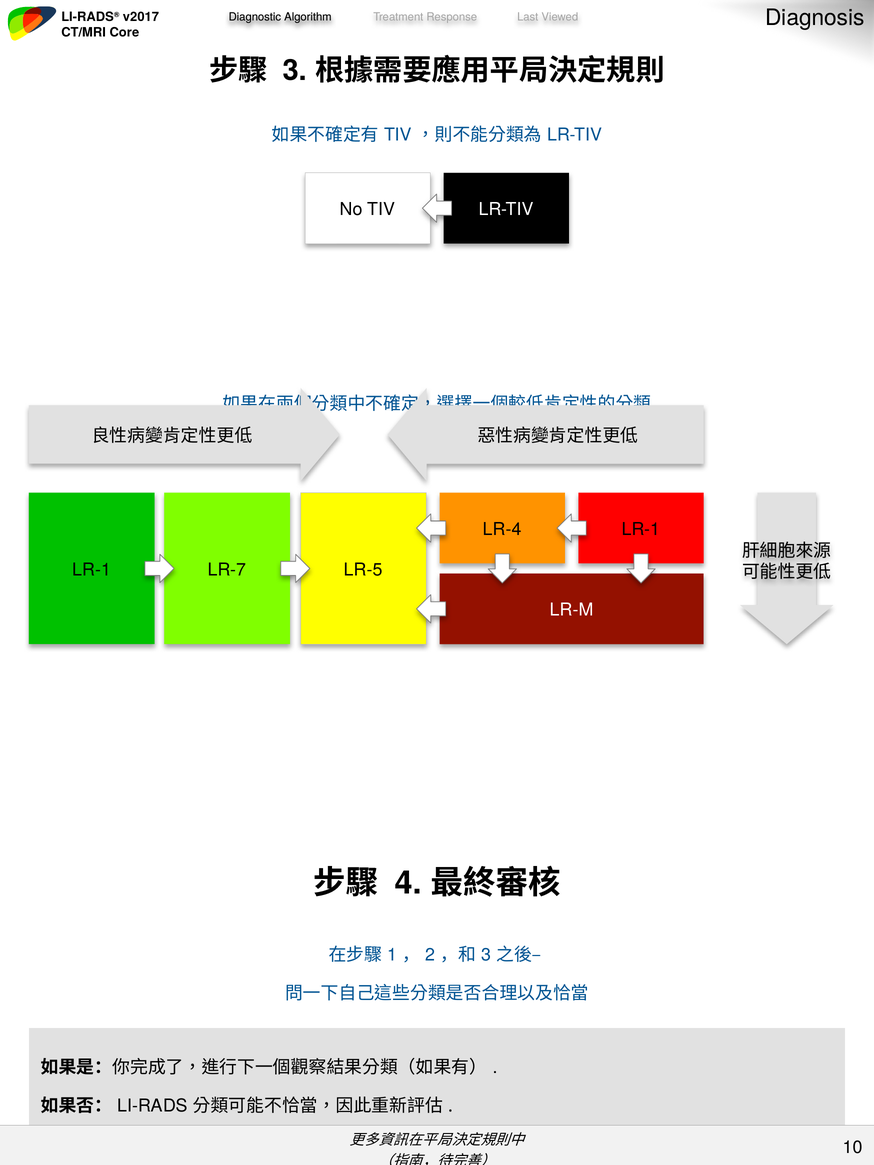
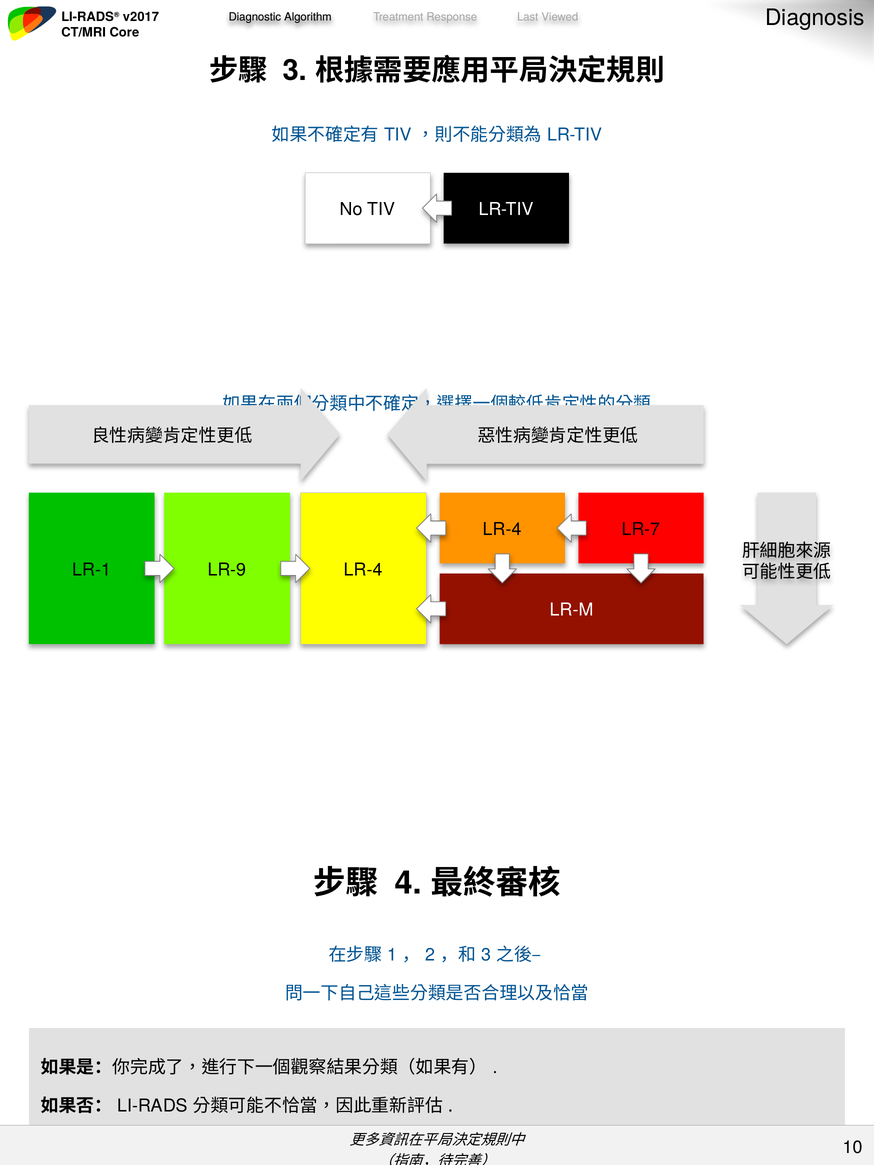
LR-4 LR-1: LR-1 -> LR-7
LR-7: LR-7 -> LR-9
LR-1 LR-5: LR-5 -> LR-4
